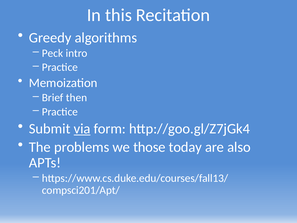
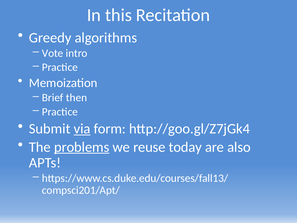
Peck: Peck -> Vote
problems underline: none -> present
those: those -> reuse
